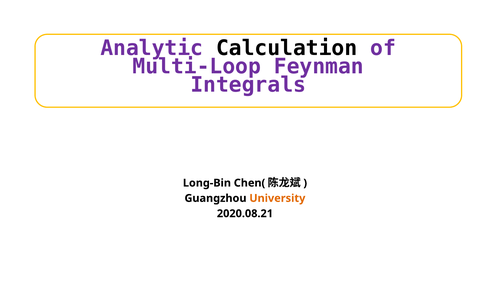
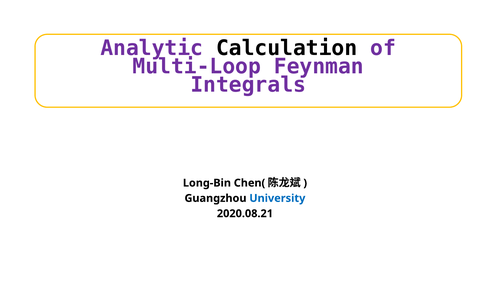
University colour: orange -> blue
